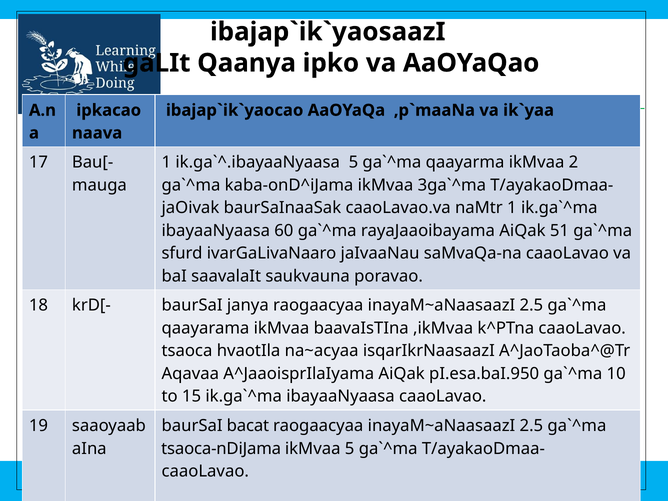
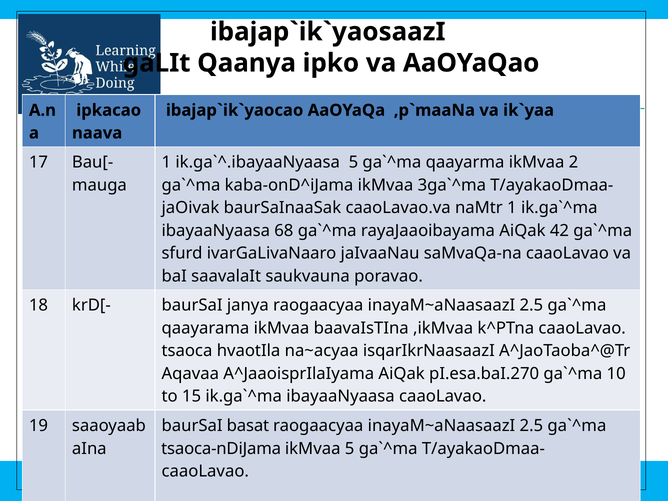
60: 60 -> 68
51: 51 -> 42
pI.esa.baI.950: pI.esa.baI.950 -> pI.esa.baI.270
bacat: bacat -> basat
